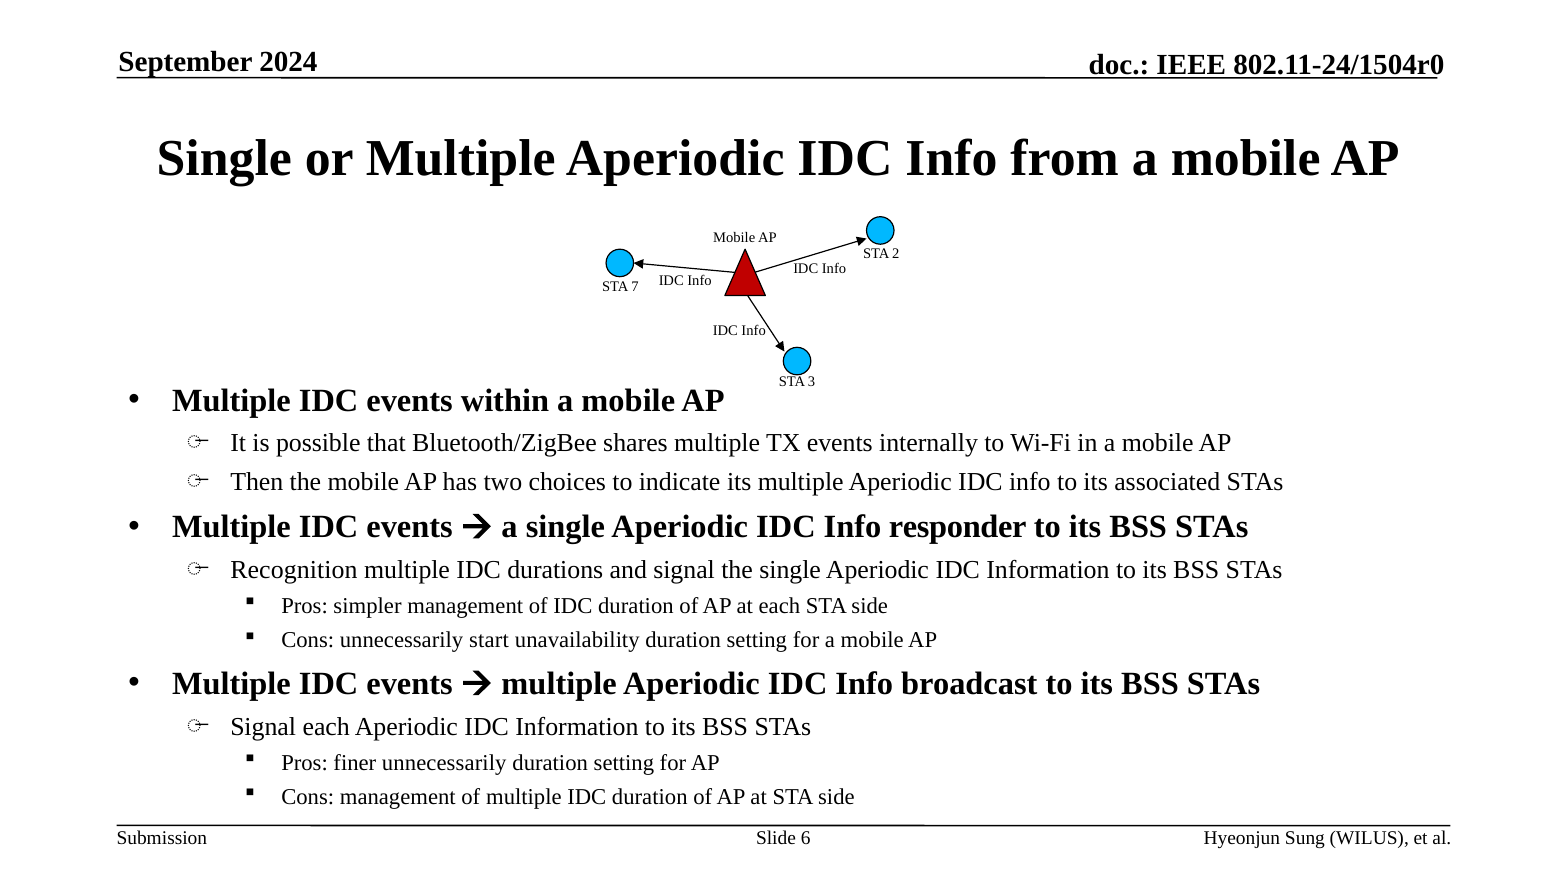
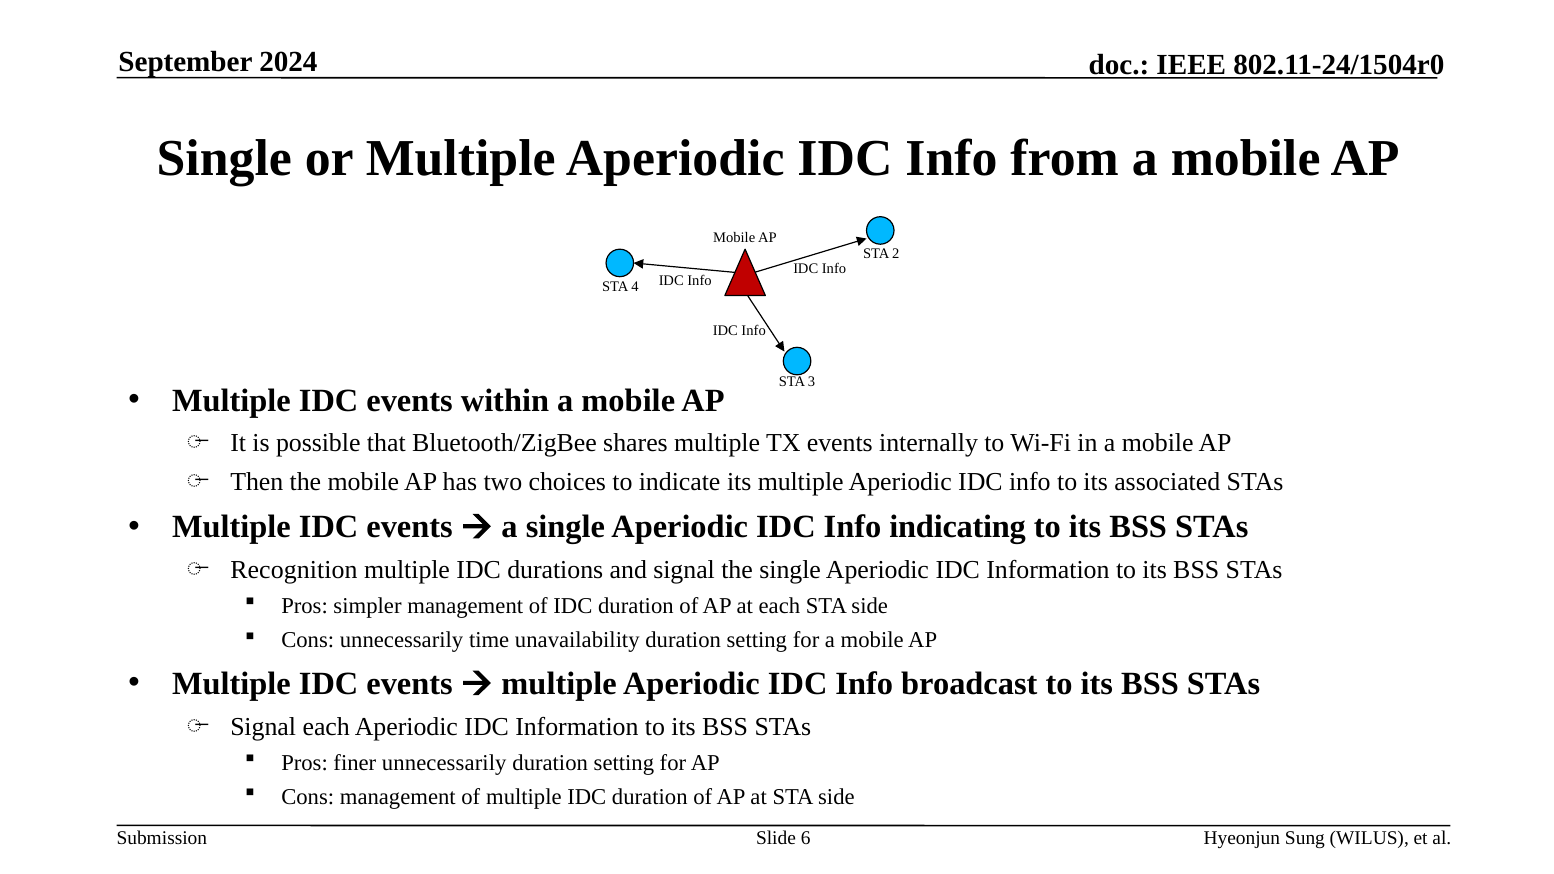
7: 7 -> 4
responder: responder -> indicating
start: start -> time
